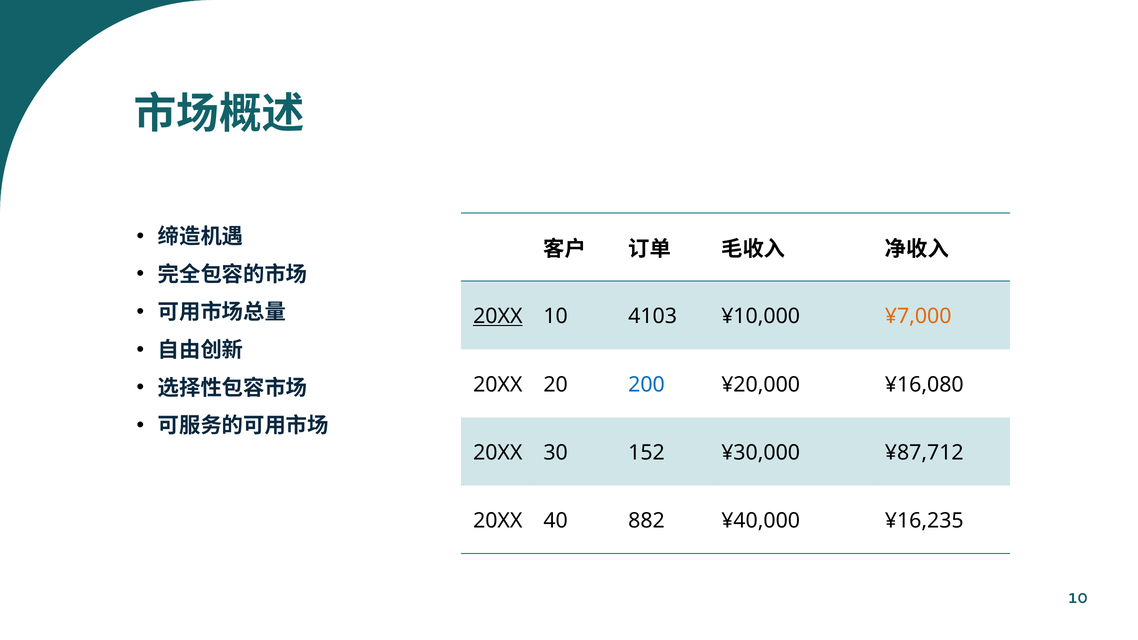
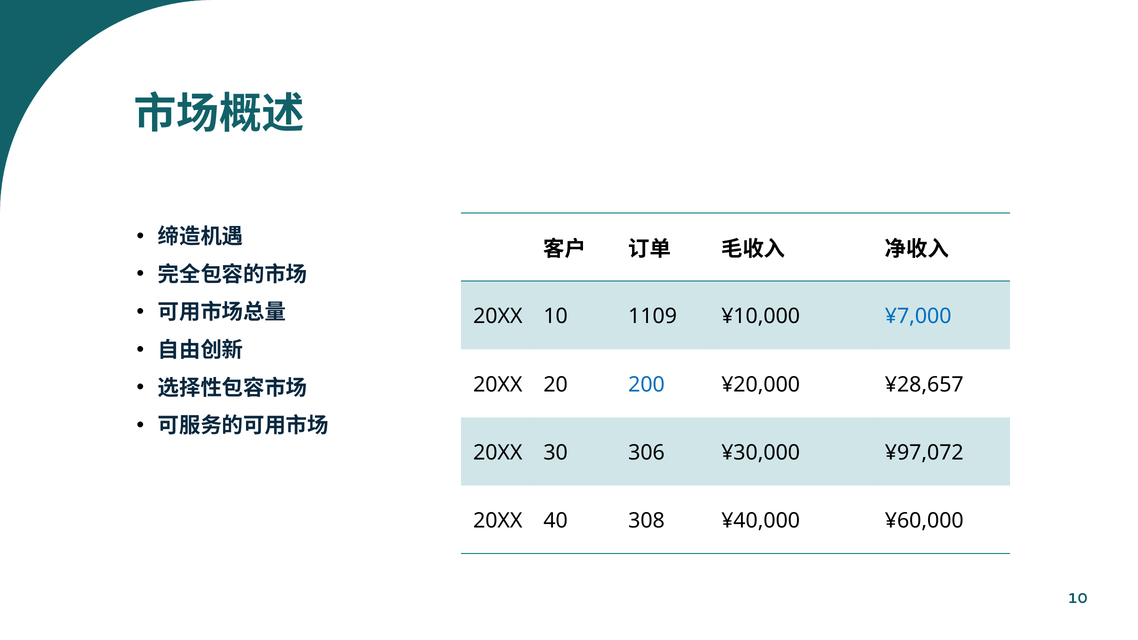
20XX at (498, 316) underline: present -> none
4103: 4103 -> 1109
¥7,000 colour: orange -> blue
¥16,080: ¥16,080 -> ¥28,657
152: 152 -> 306
¥87,712: ¥87,712 -> ¥97,072
882: 882 -> 308
¥16,235: ¥16,235 -> ¥60,000
